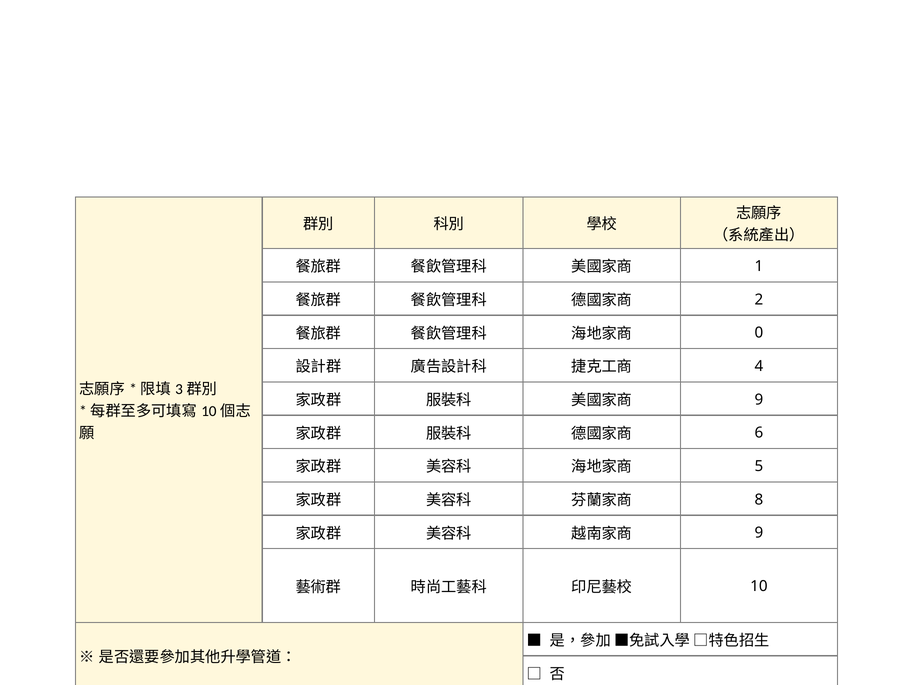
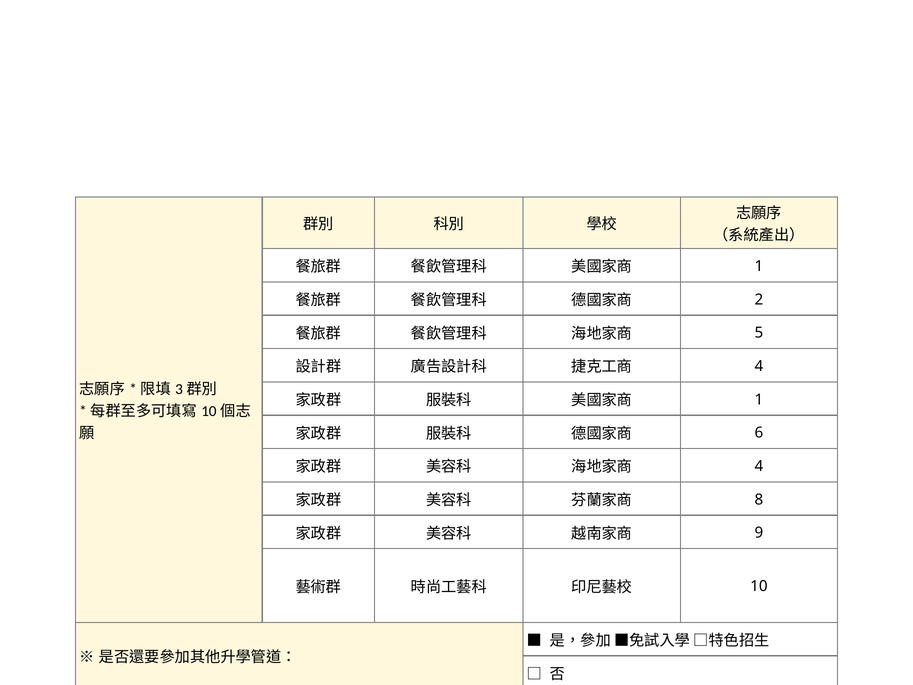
0: 0 -> 5
9 at (759, 399): 9 -> 1
5 at (759, 466): 5 -> 4
